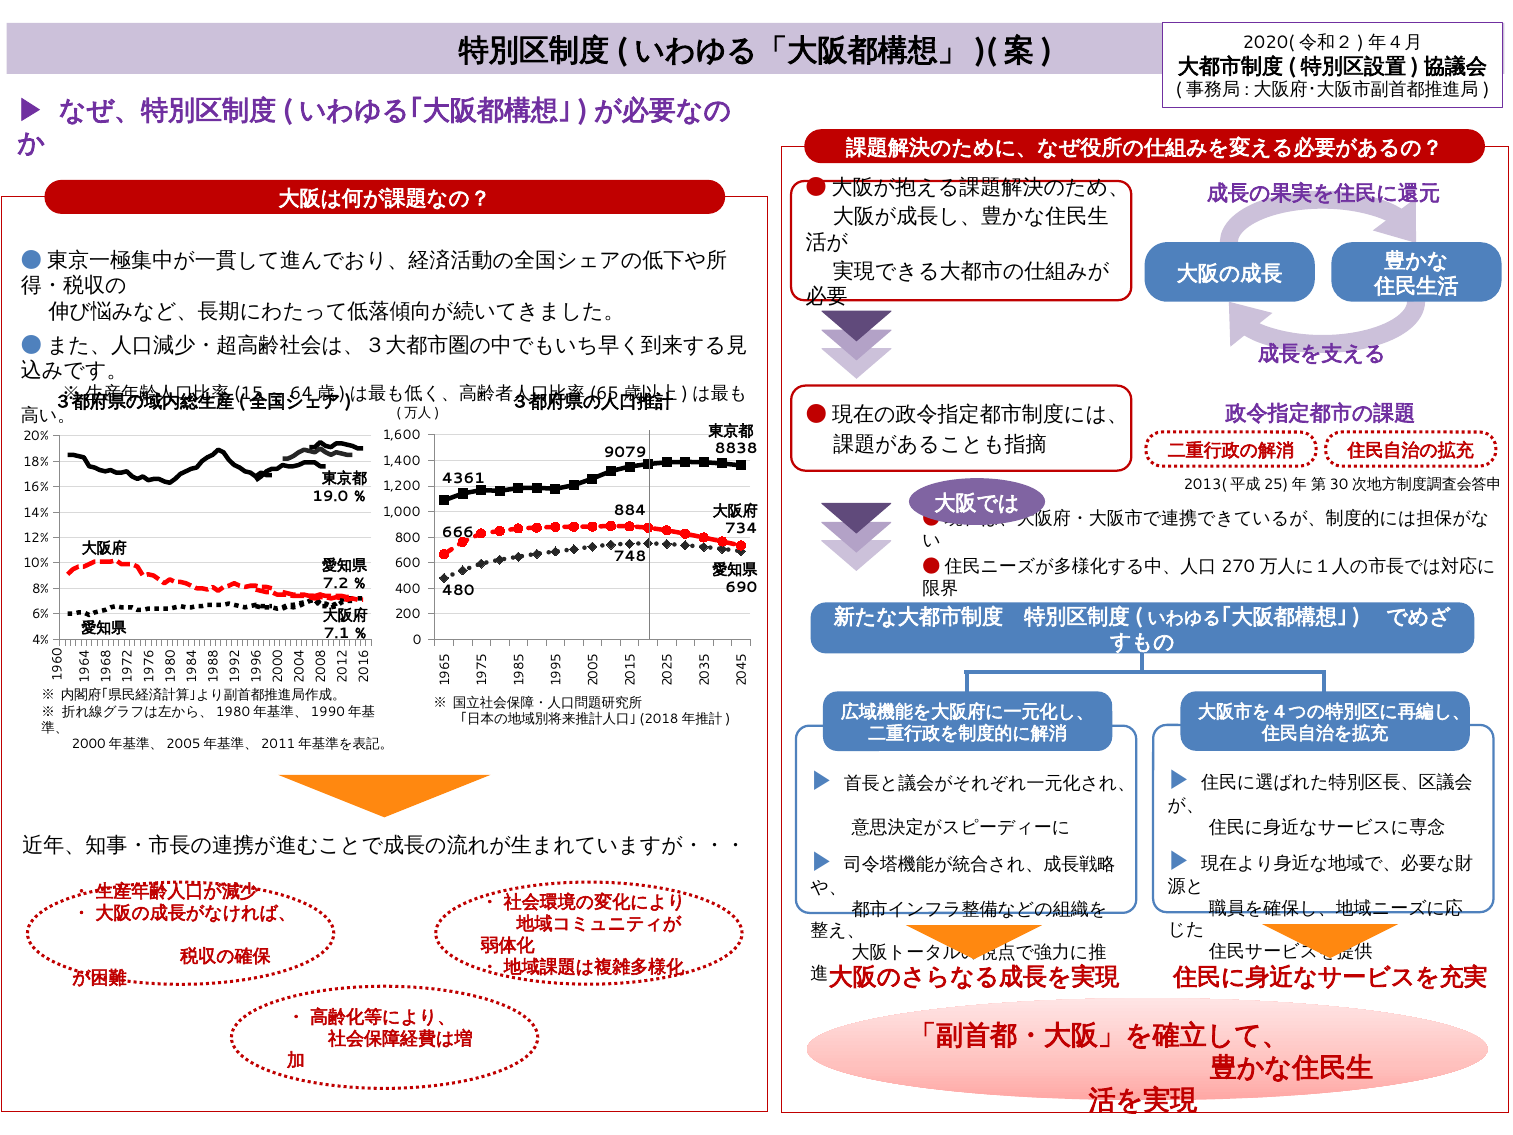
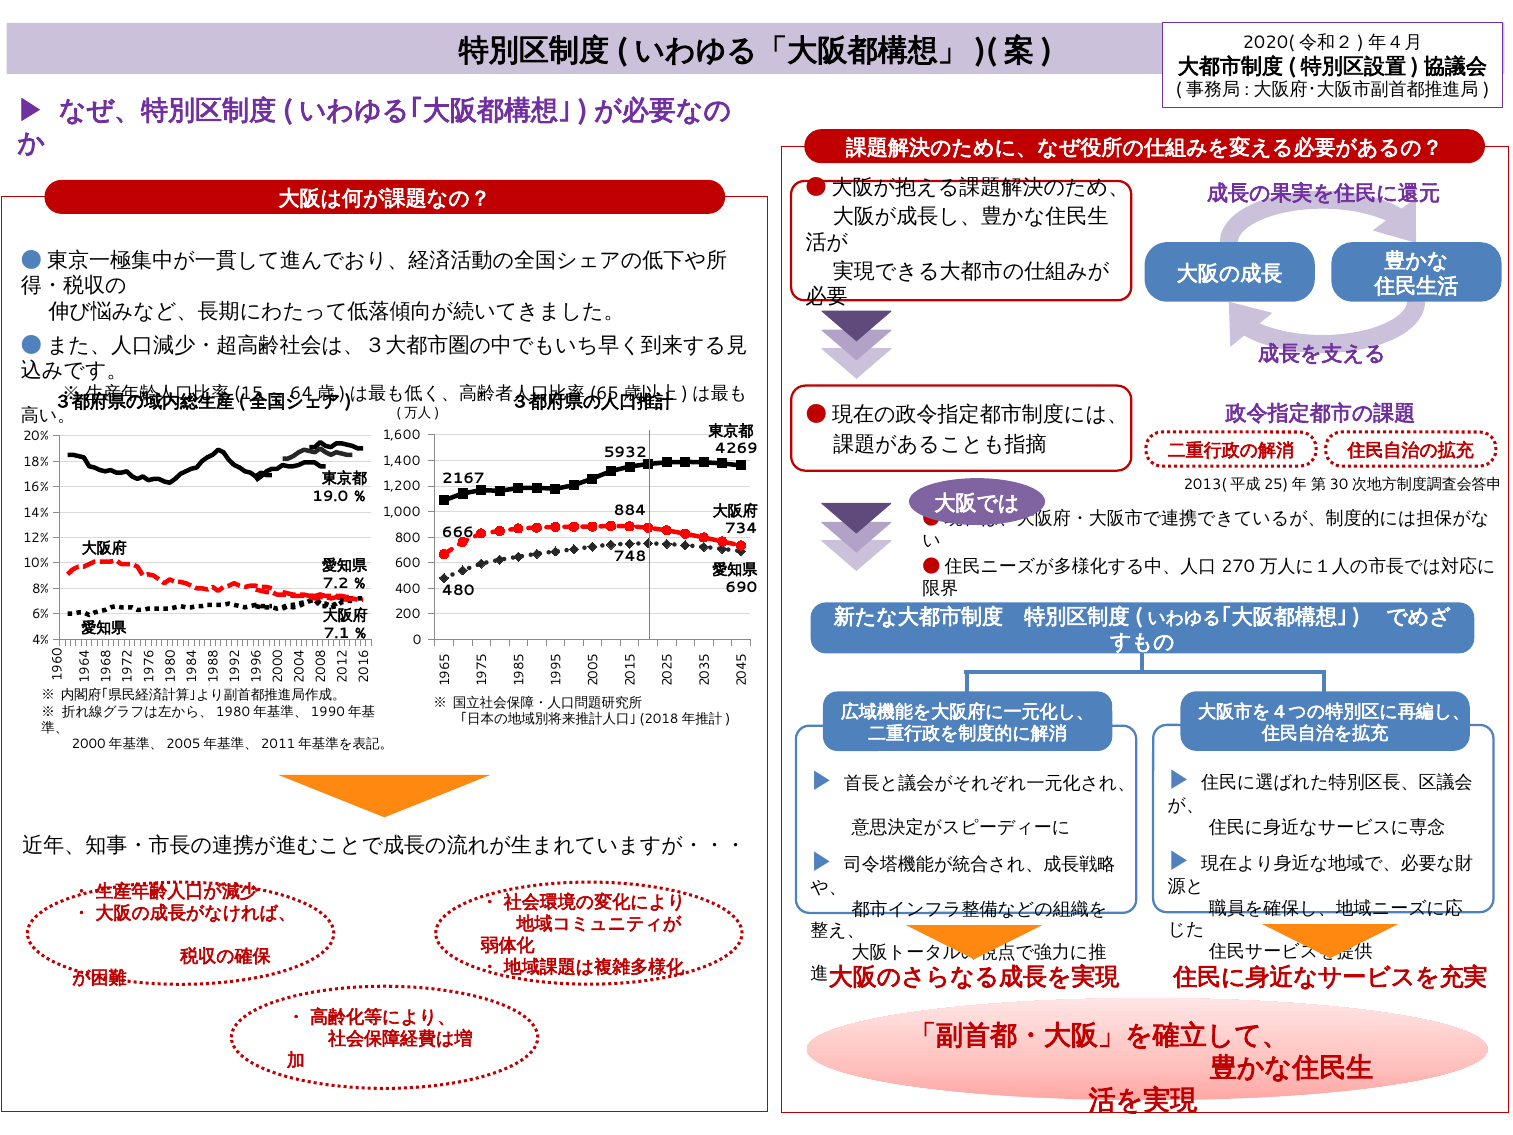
8838: 8838 -> 4269
9079: 9079 -> 5932
4361: 4361 -> 2167
